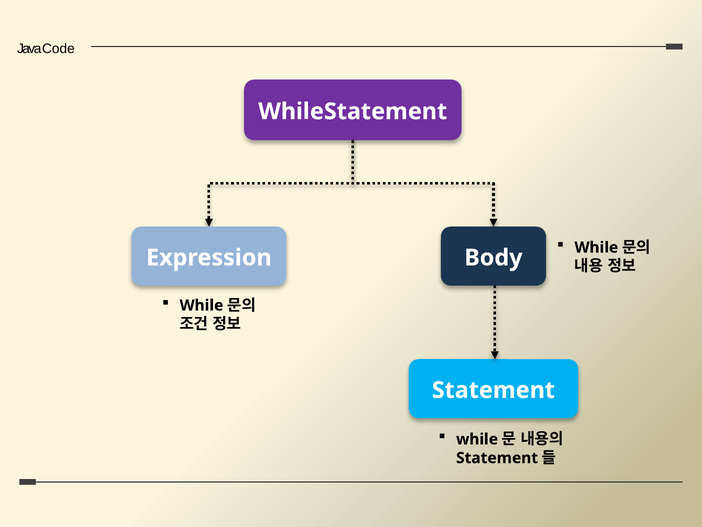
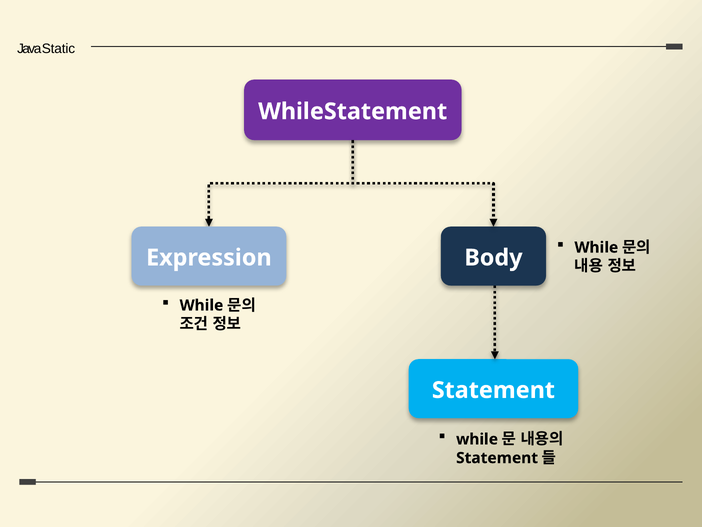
Code: Code -> Static
